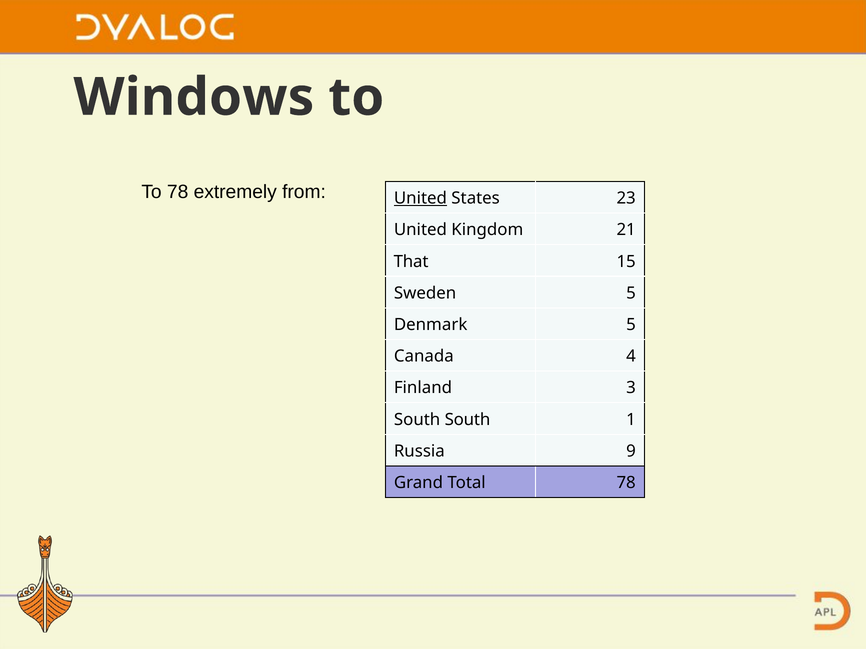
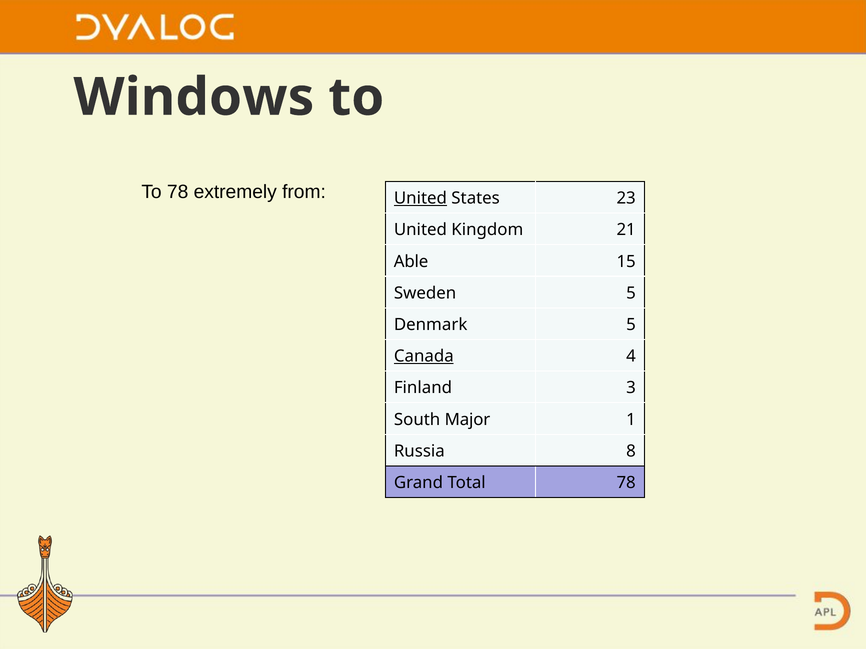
That: That -> Able
Canada underline: none -> present
South South: South -> Major
9: 9 -> 8
